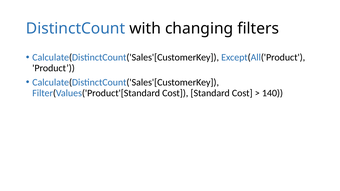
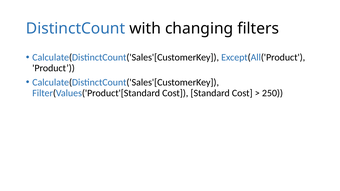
140: 140 -> 250
